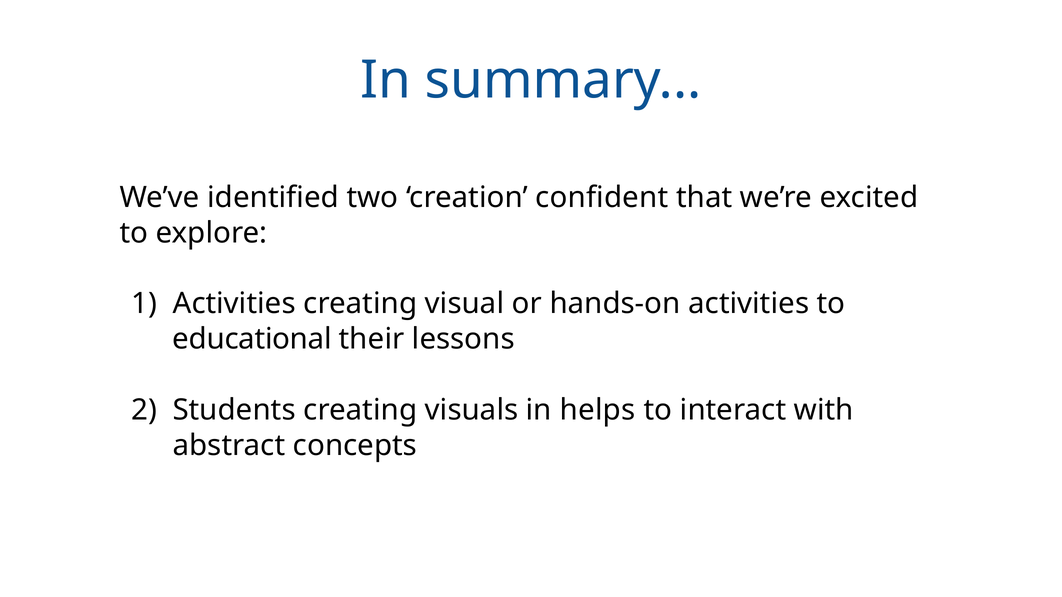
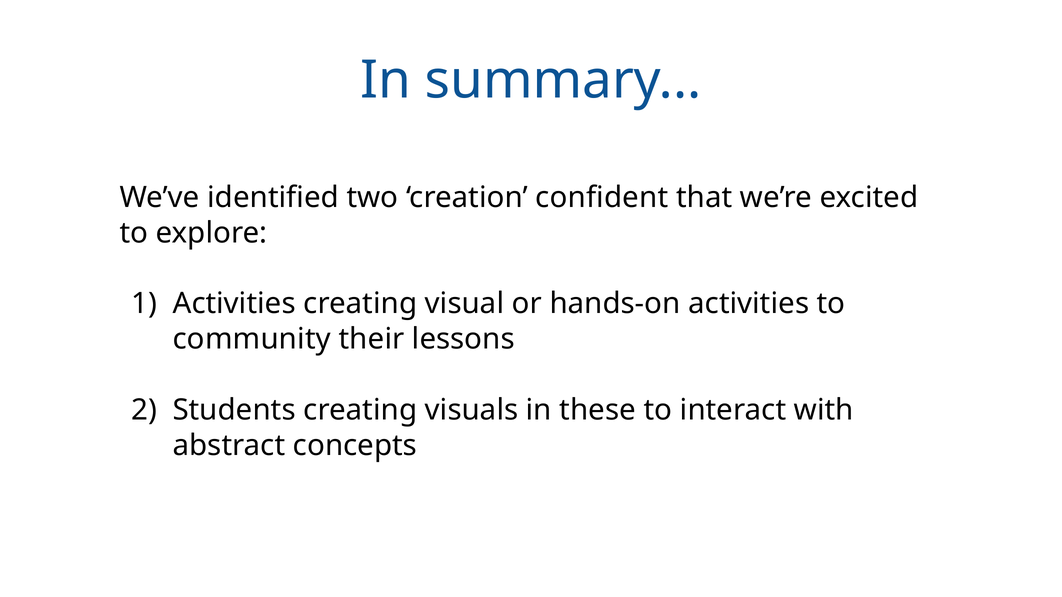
educational: educational -> community
helps: helps -> these
